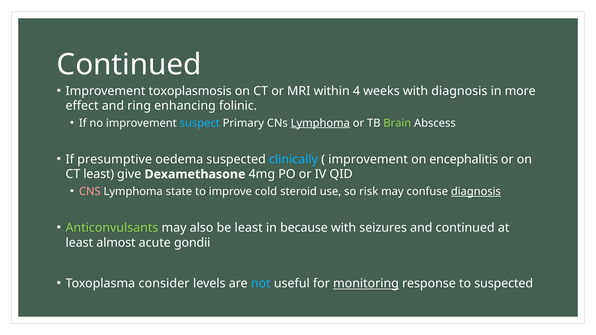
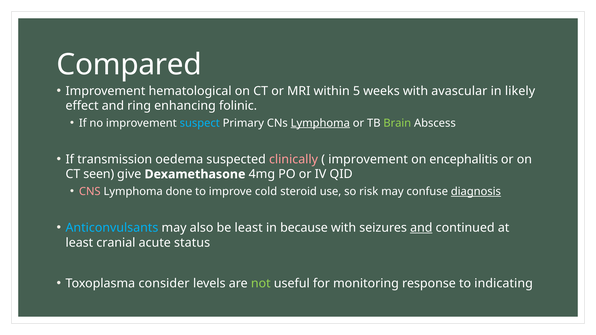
Continued at (129, 65): Continued -> Compared
toxoplasmosis: toxoplasmosis -> hematological
4: 4 -> 5
with diagnosis: diagnosis -> avascular
more: more -> likely
presumptive: presumptive -> transmission
clinically colour: light blue -> pink
CT least: least -> seen
state: state -> done
Anticonvulsants colour: light green -> light blue
and at (421, 228) underline: none -> present
almost: almost -> cranial
gondii: gondii -> status
not colour: light blue -> light green
monitoring underline: present -> none
to suspected: suspected -> indicating
